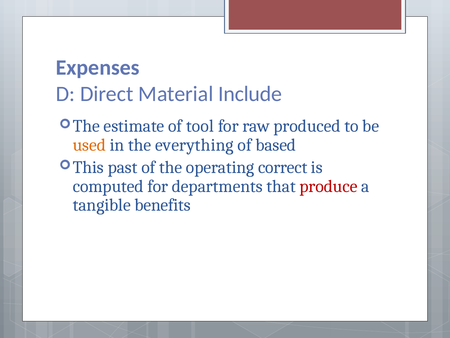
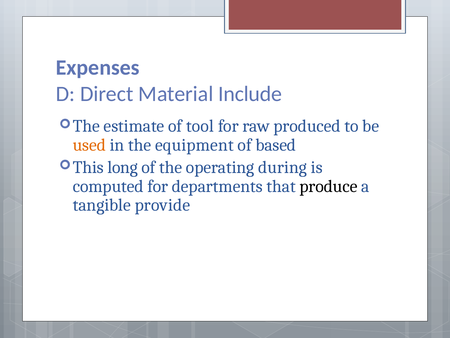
everything: everything -> equipment
past: past -> long
correct: correct -> during
produce colour: red -> black
benefits: benefits -> provide
